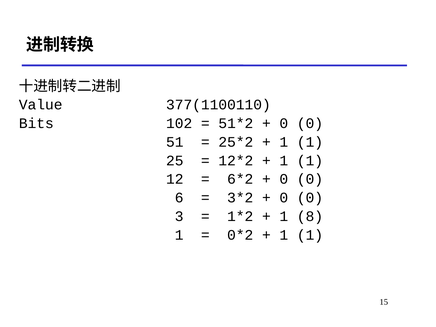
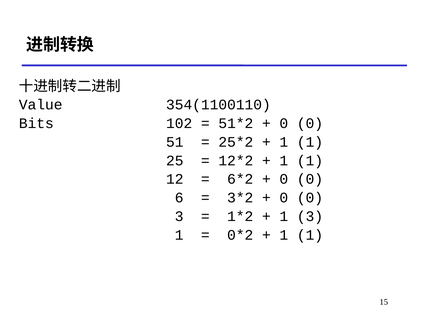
377(1100110: 377(1100110 -> 354(1100110
1 8: 8 -> 3
